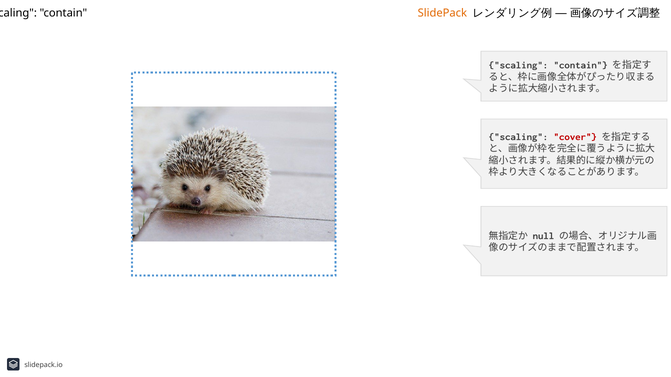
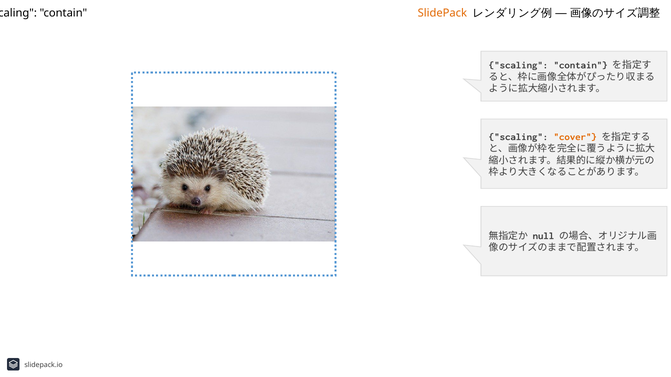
cover colour: red -> orange
